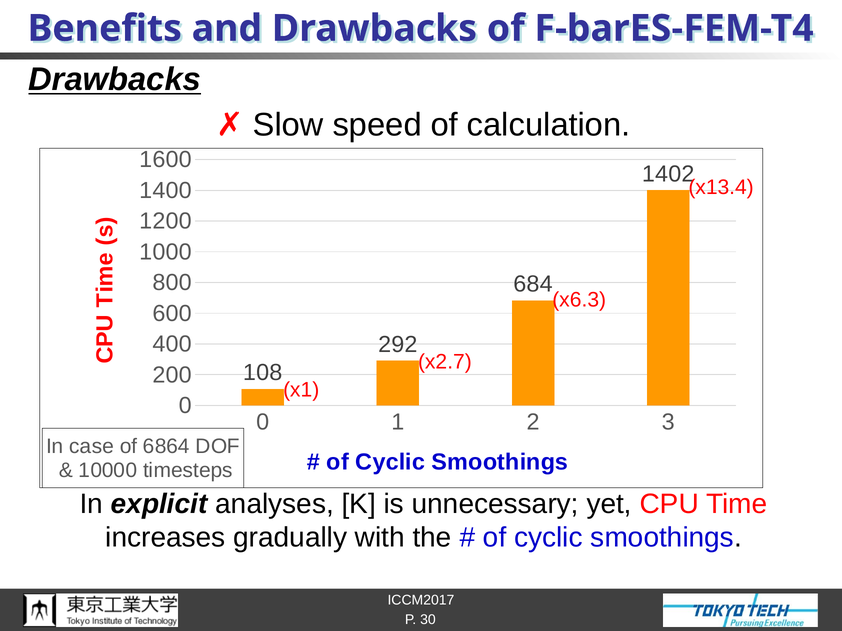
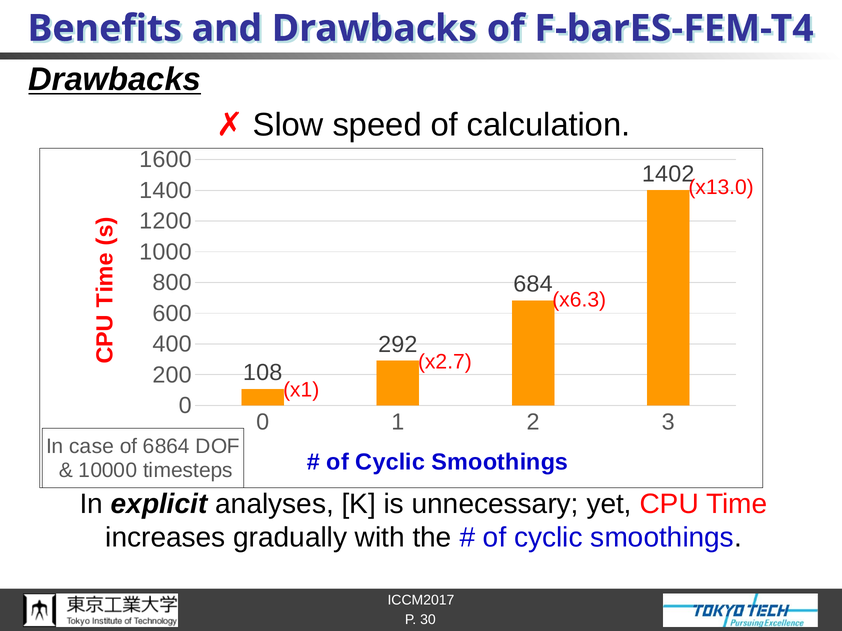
x13.4: x13.4 -> x13.0
